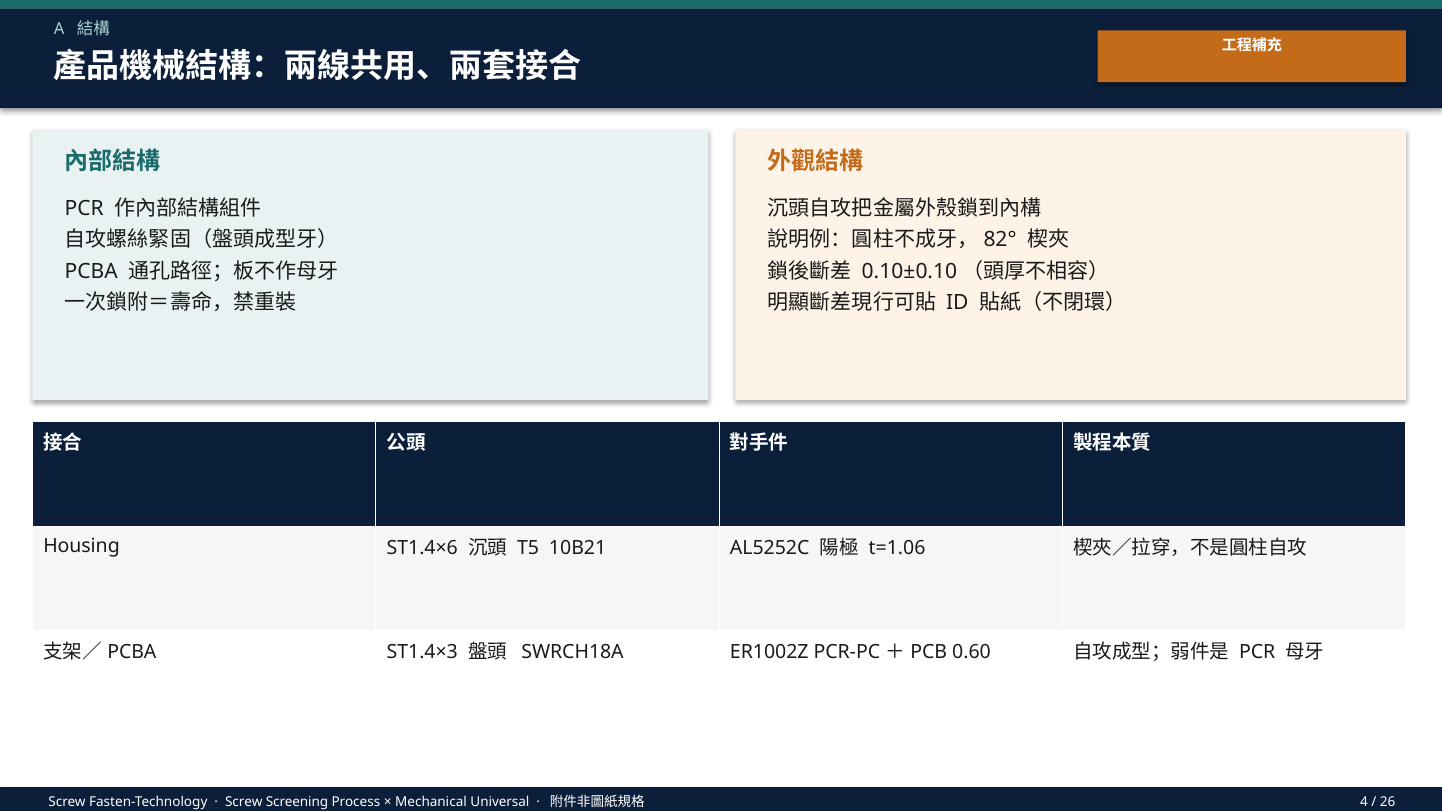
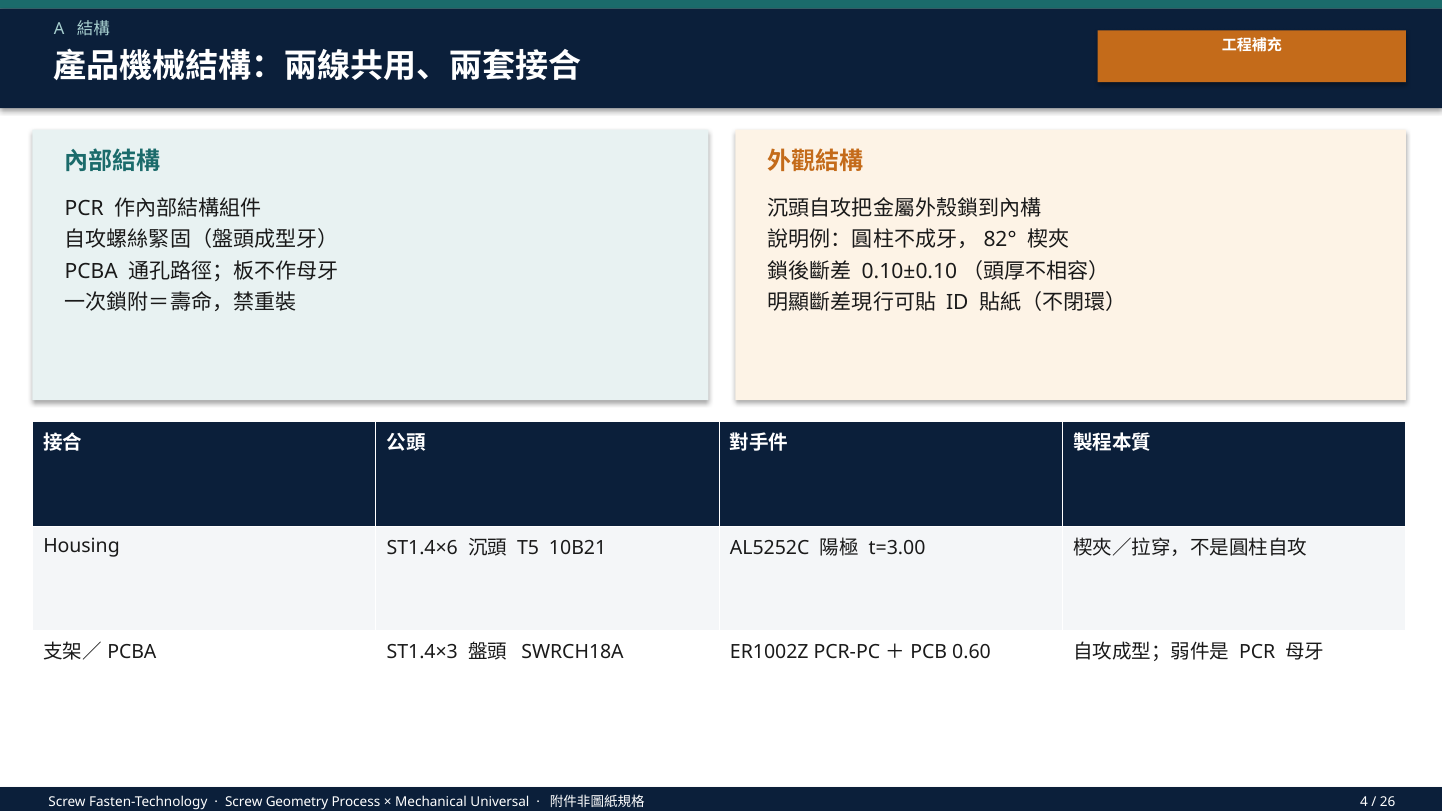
t=1.06: t=1.06 -> t=3.00
Screening: Screening -> Geometry
